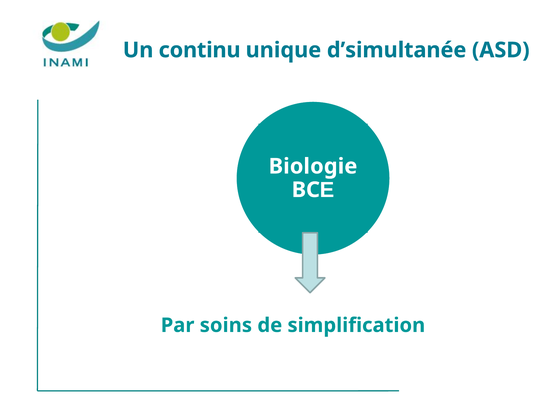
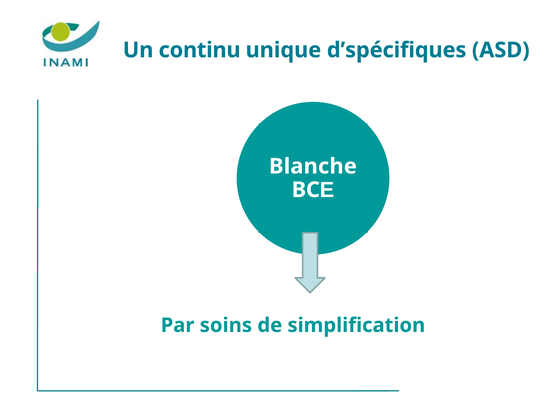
d’simultanée: d’simultanée -> d’spécifiques
Biologie: Biologie -> Blanche
